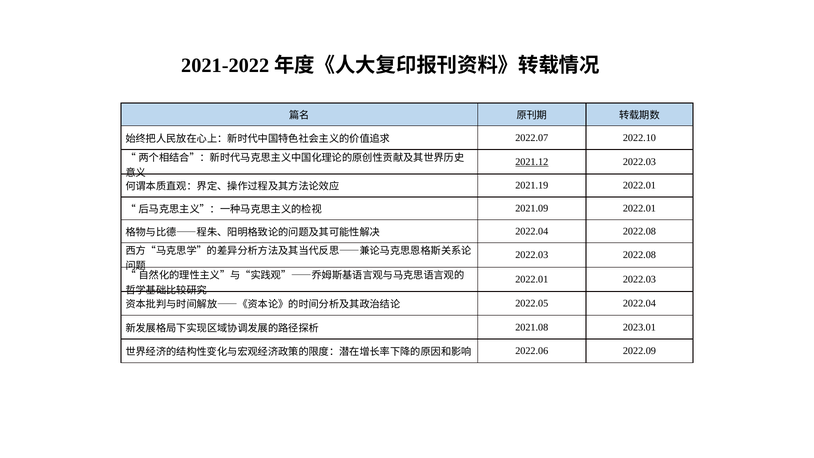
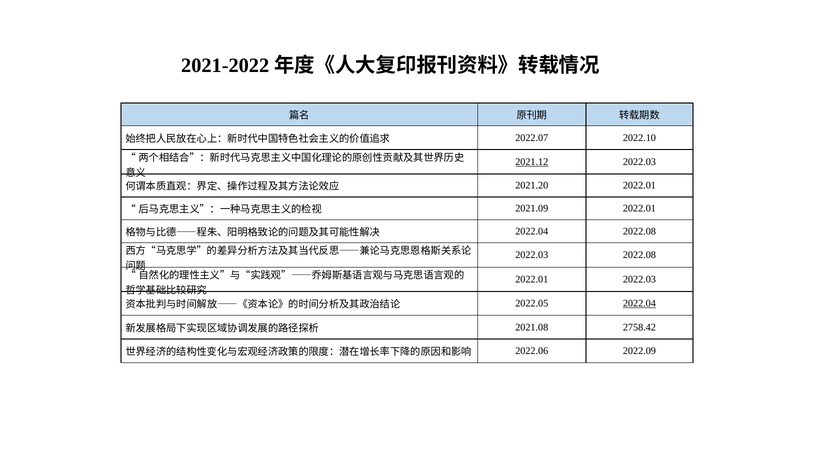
2021.19: 2021.19 -> 2021.20
2022.04 at (639, 303) underline: none -> present
2023.01: 2023.01 -> 2758.42
